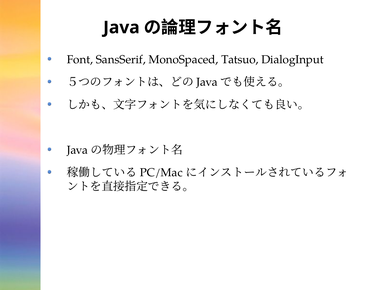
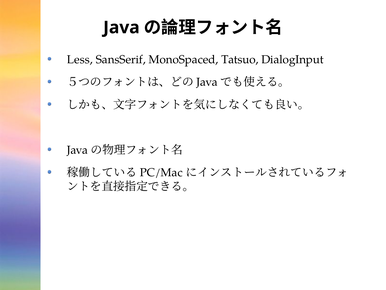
Font: Font -> Less
